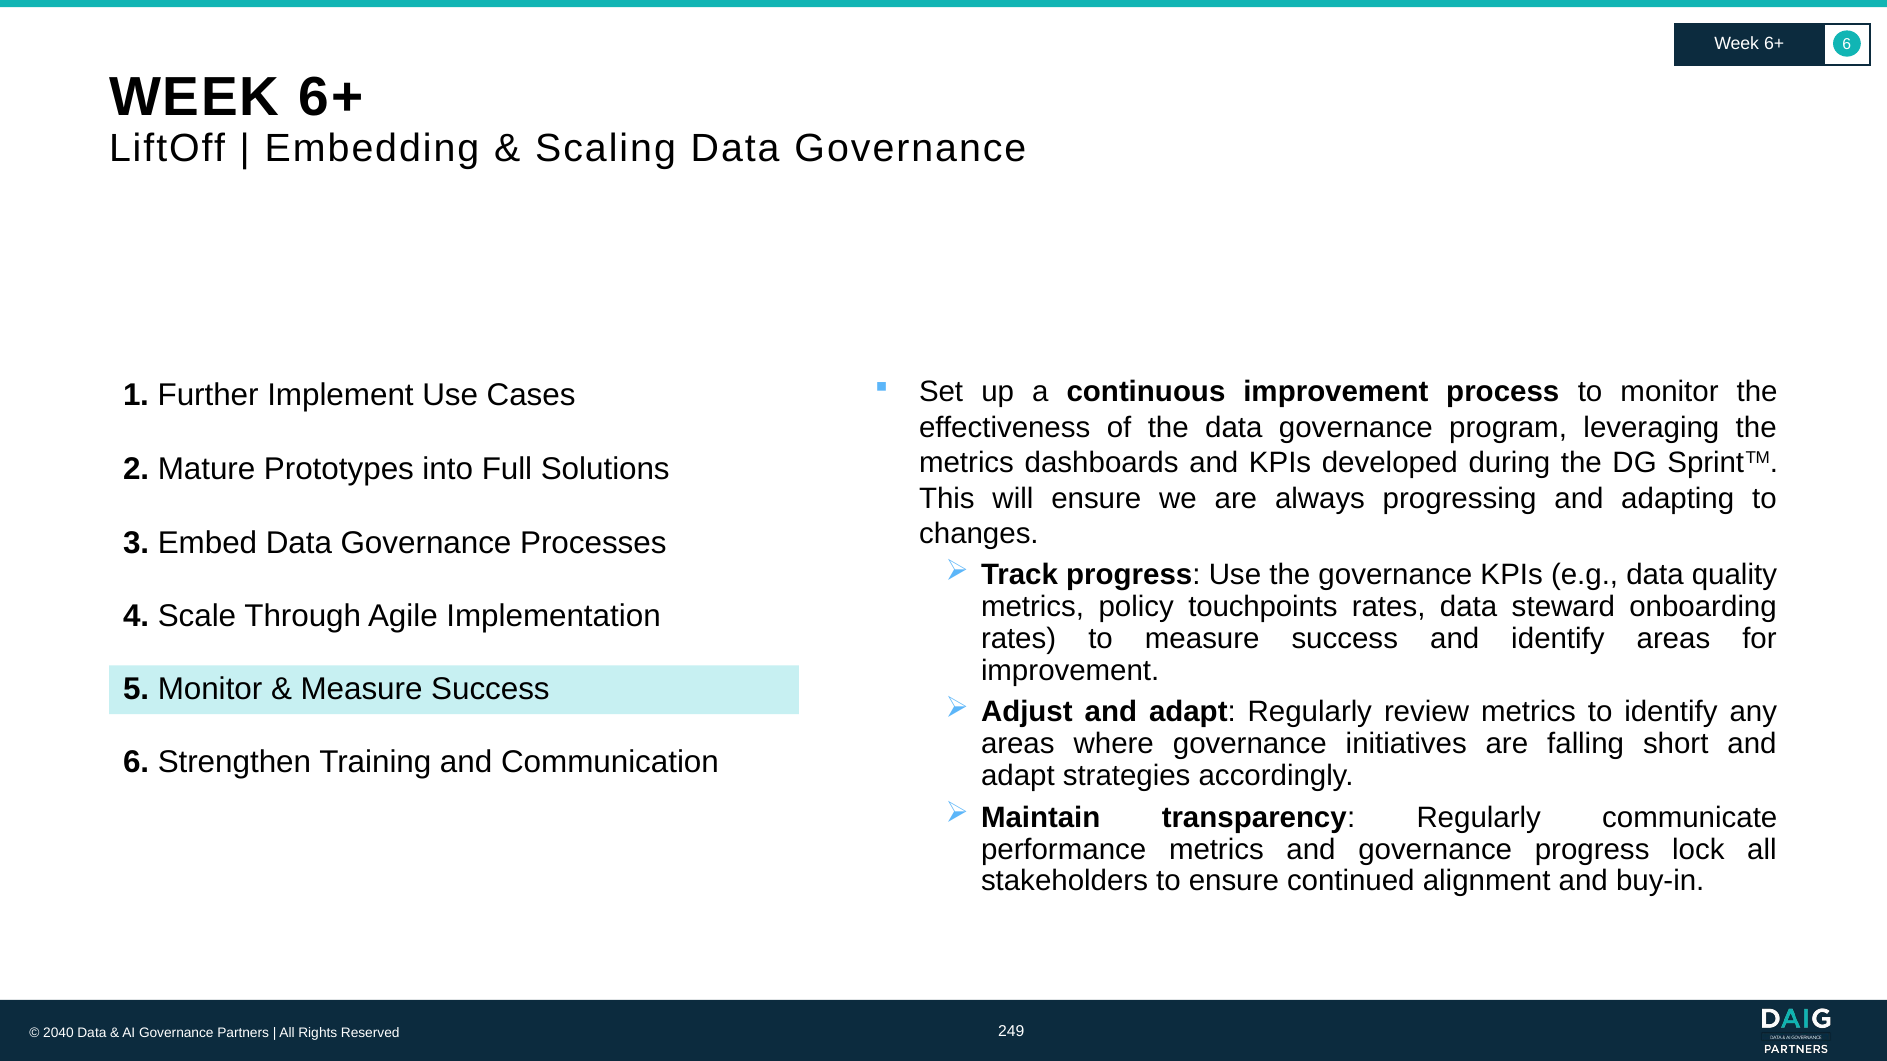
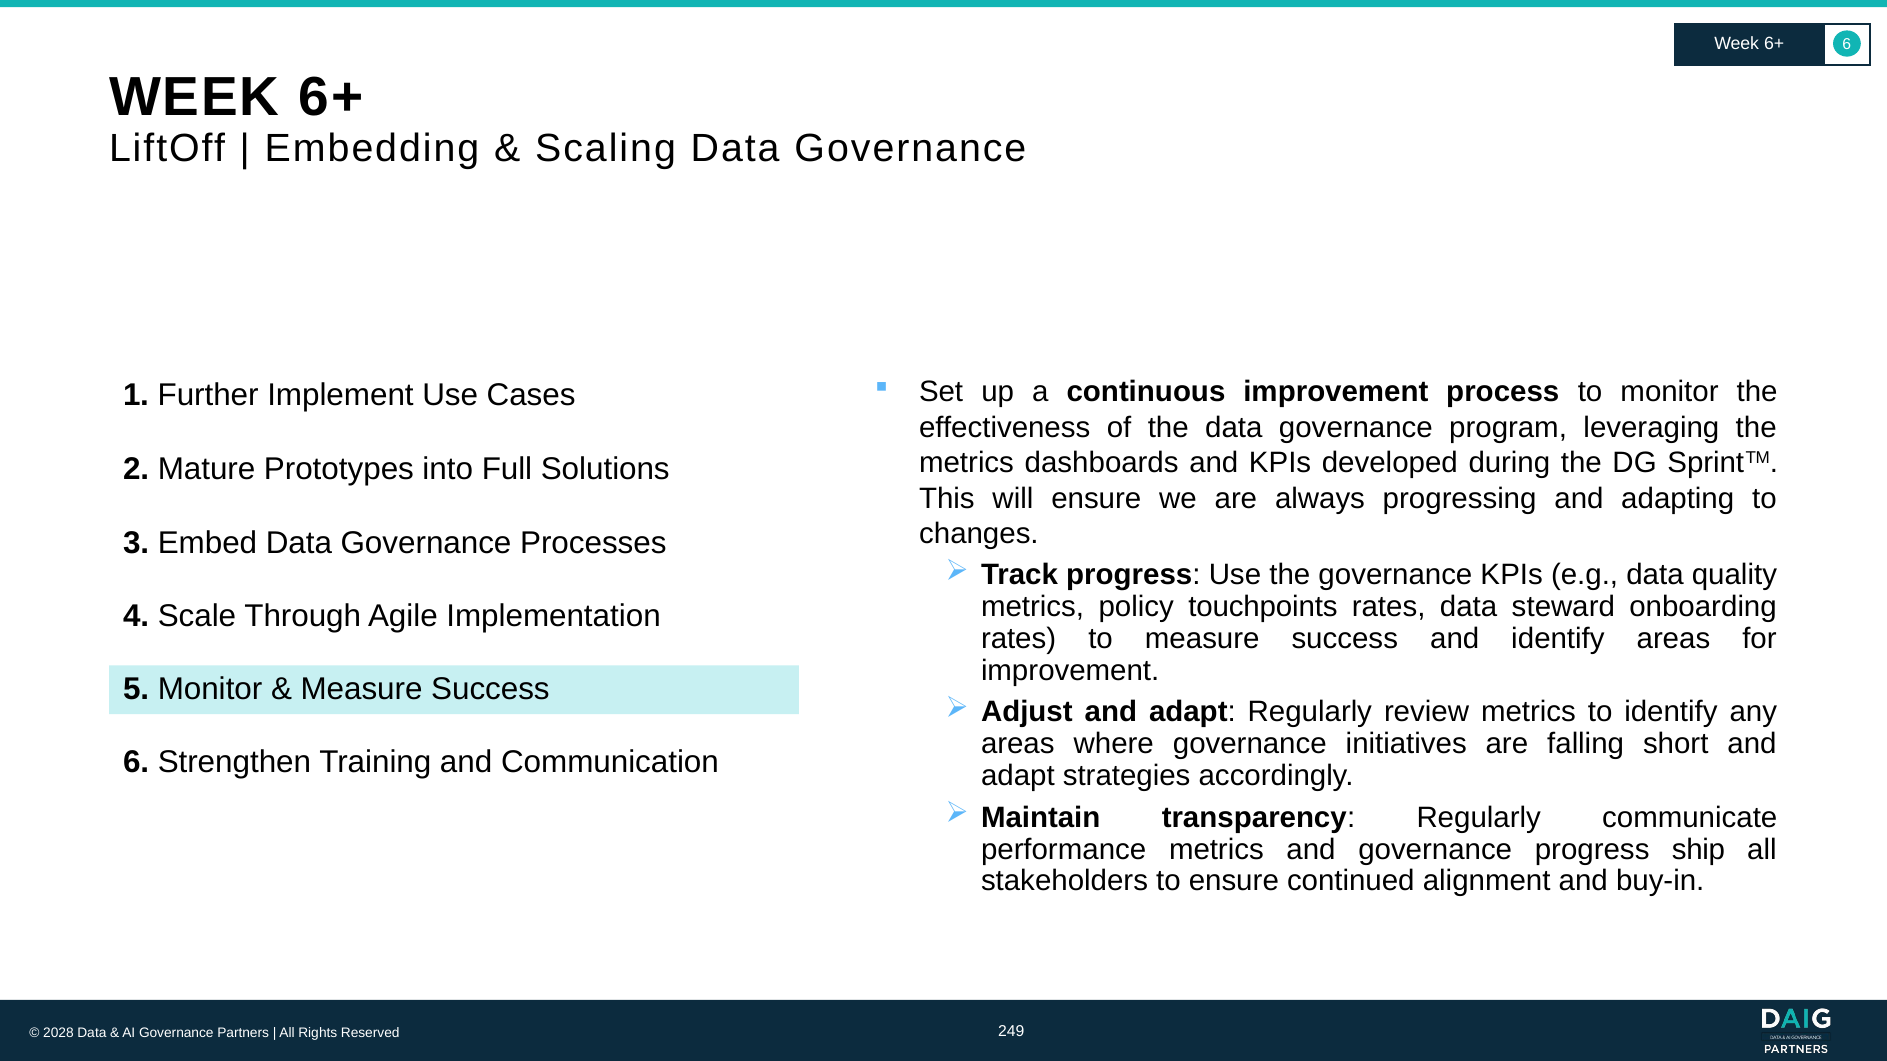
lock: lock -> ship
2040: 2040 -> 2028
